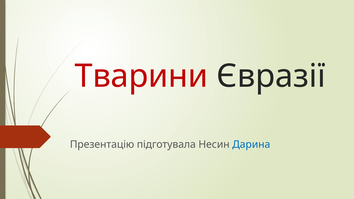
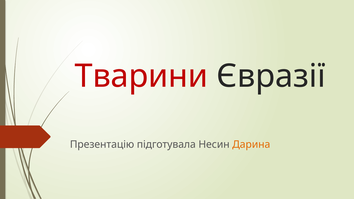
Дарина colour: blue -> orange
